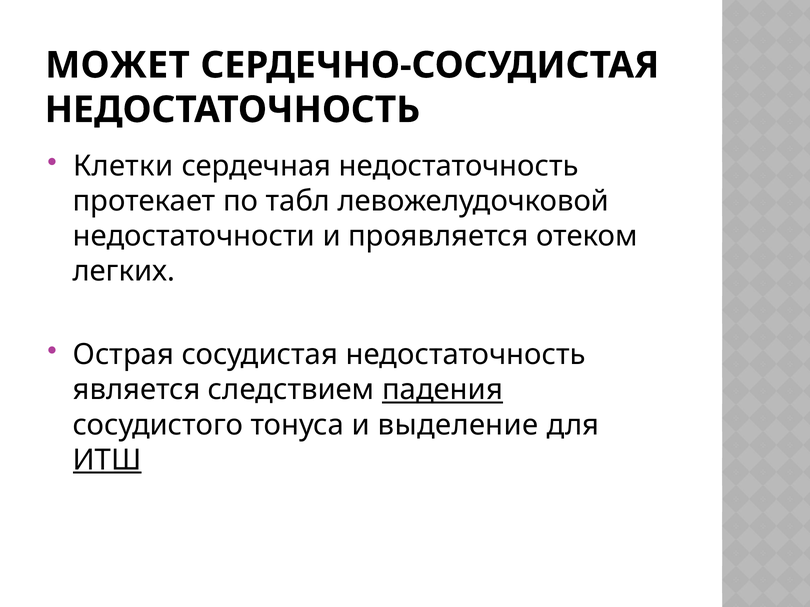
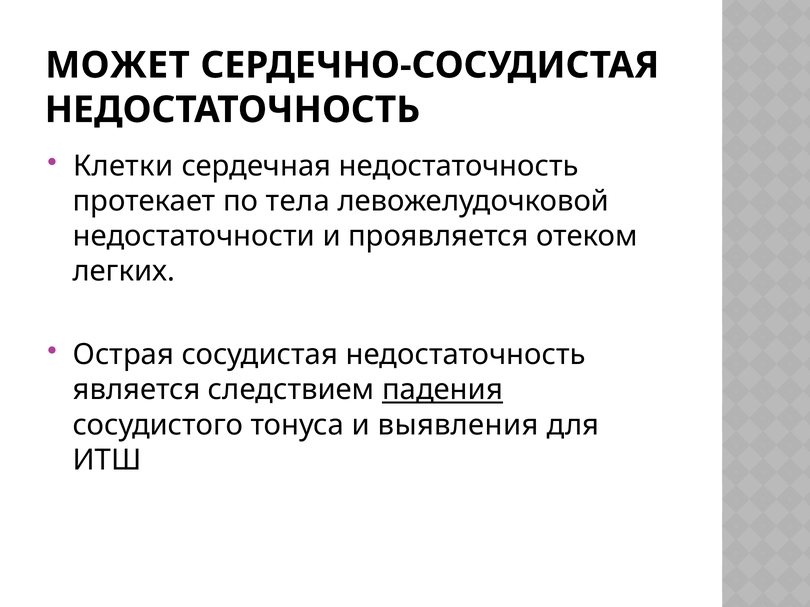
табл: табл -> тела
выделение: выделение -> выявления
ИТШ underline: present -> none
